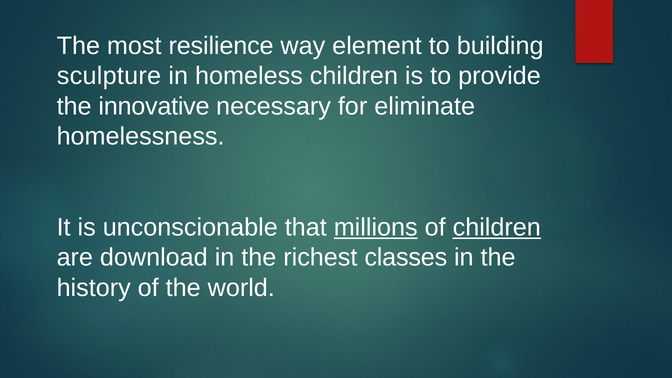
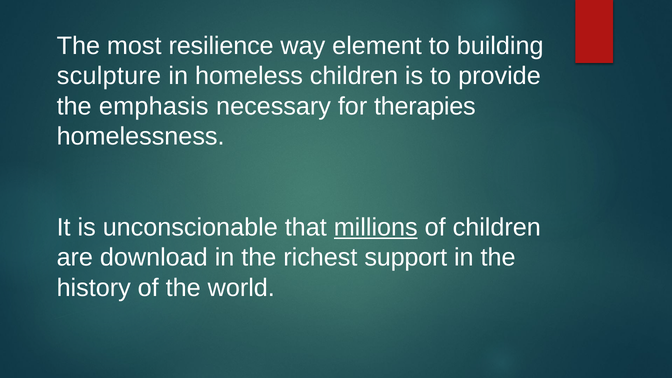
innovative: innovative -> emphasis
eliminate: eliminate -> therapies
children at (497, 227) underline: present -> none
classes: classes -> support
